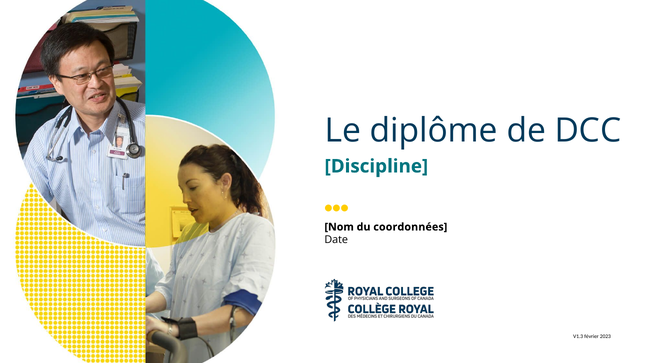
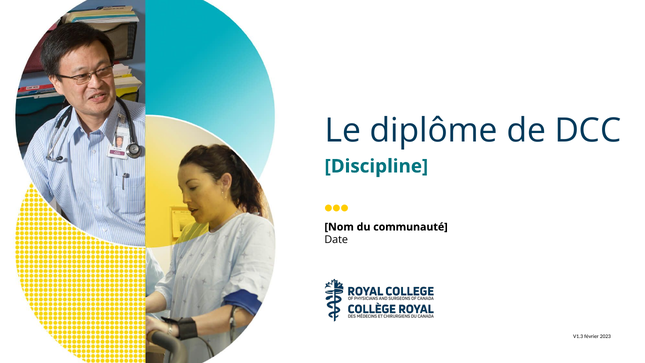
coordonnées: coordonnées -> communauté
